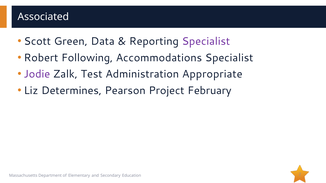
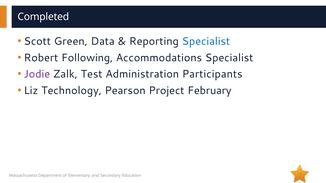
Associated: Associated -> Completed
Specialist at (206, 41) colour: purple -> blue
Appropriate: Appropriate -> Participants
Determines: Determines -> Technology
